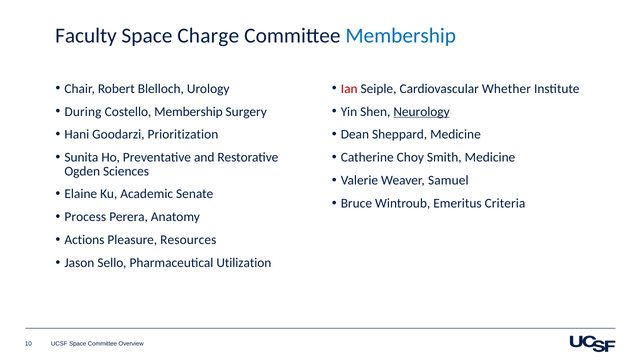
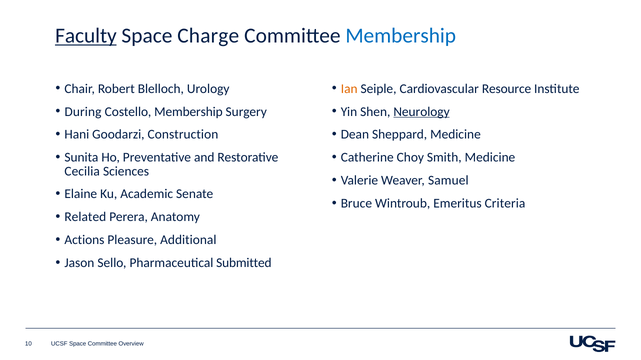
Faculty underline: none -> present
Ian colour: red -> orange
Whether: Whether -> Resource
Prioritization: Prioritization -> Construction
Ogden: Ogden -> Cecilia
Process: Process -> Related
Resources: Resources -> Additional
Utilization: Utilization -> Submitted
